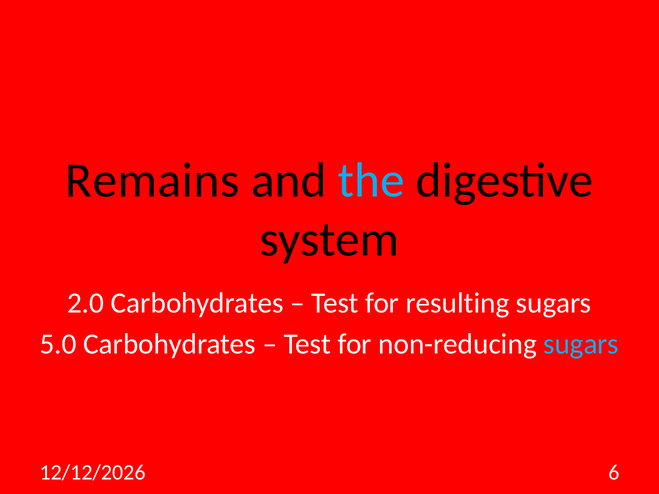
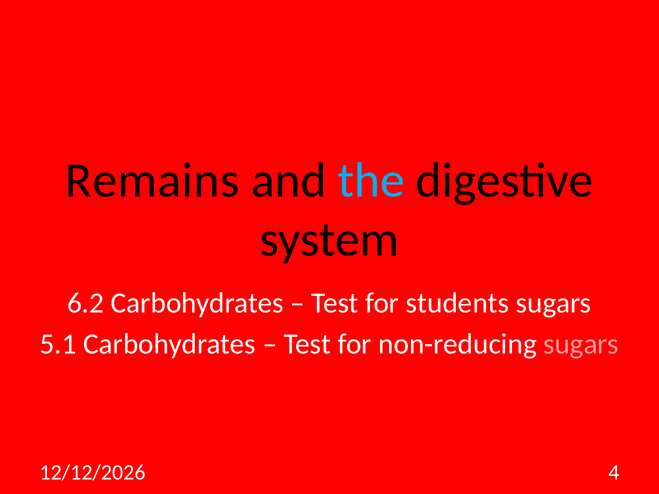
2.0: 2.0 -> 6.2
resulting: resulting -> students
5.0: 5.0 -> 5.1
sugars at (581, 344) colour: light blue -> pink
6: 6 -> 4
